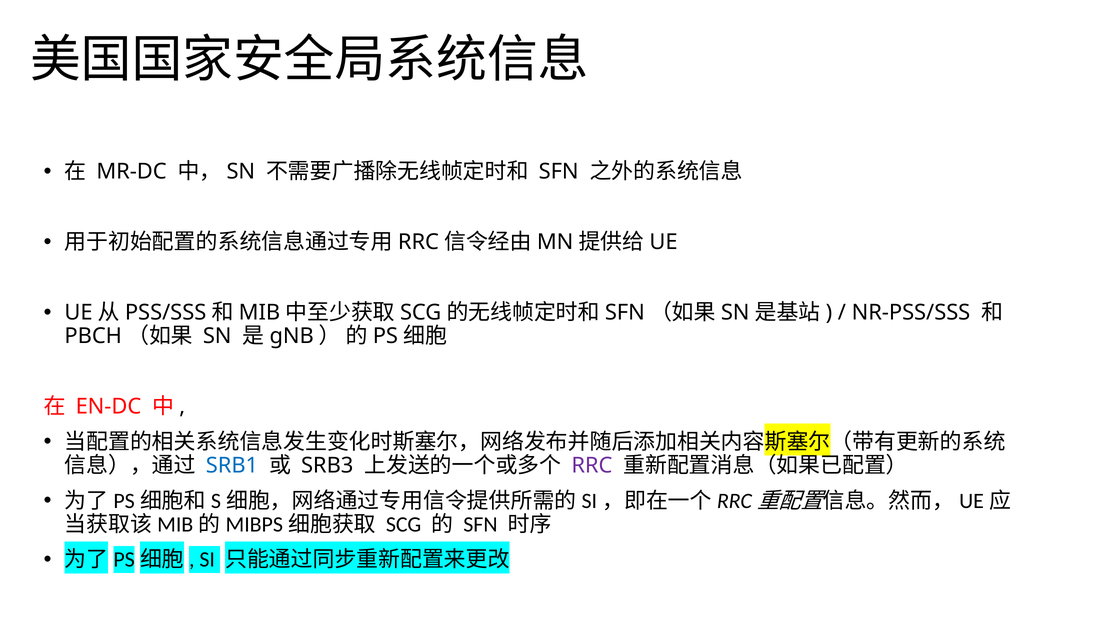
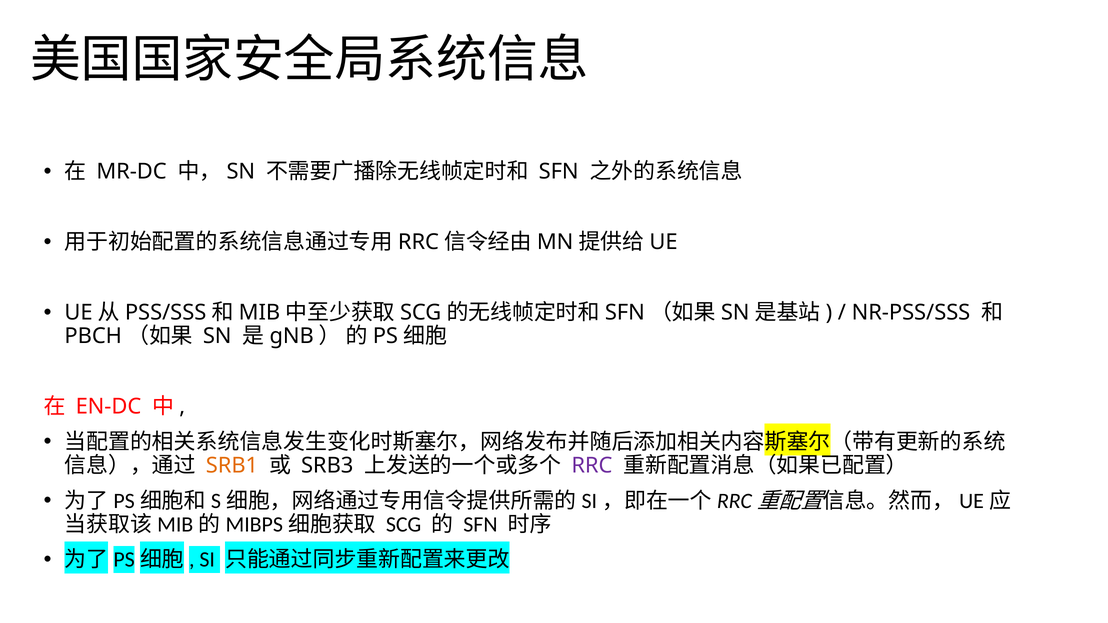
SRB1 colour: blue -> orange
